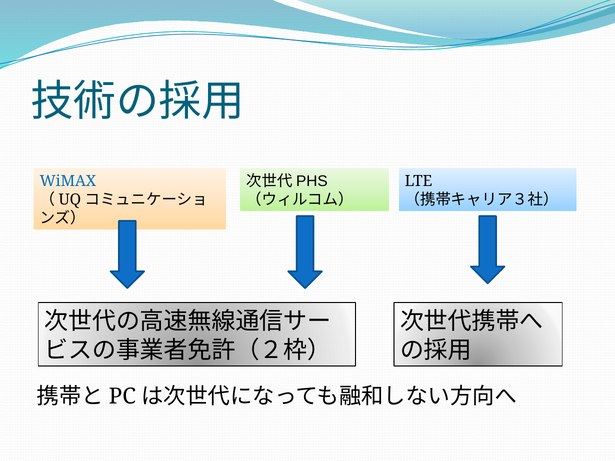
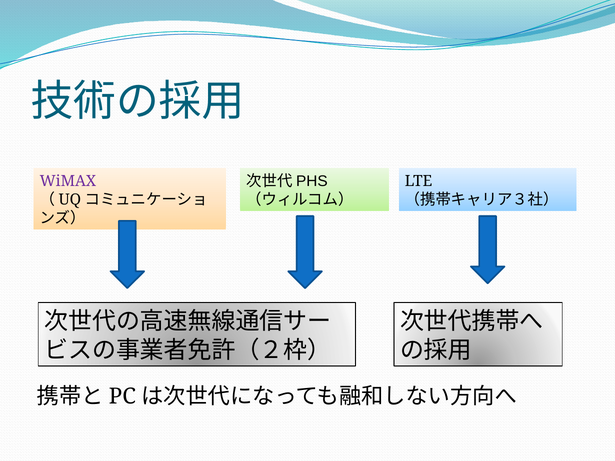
WiMAX colour: blue -> purple
